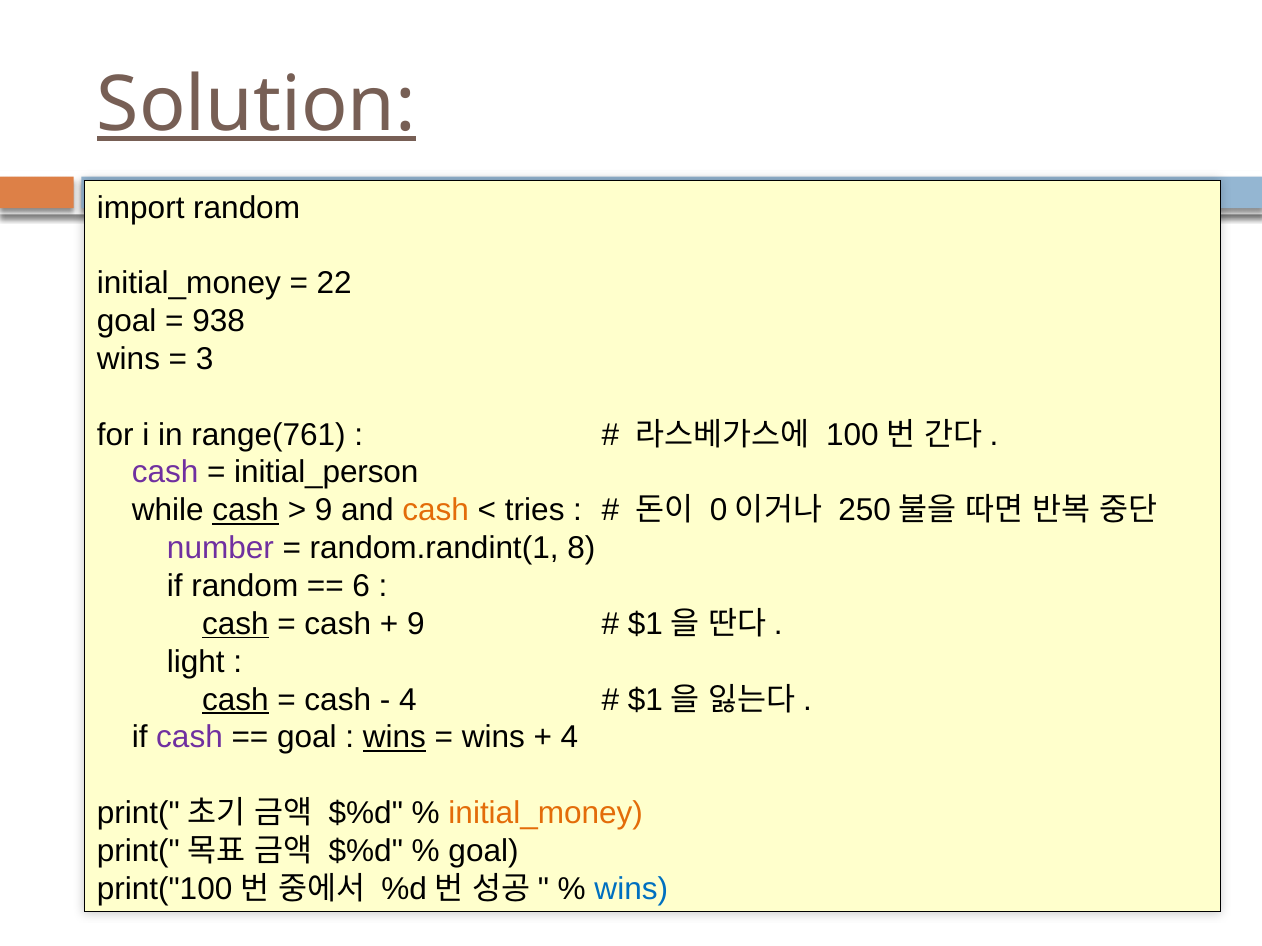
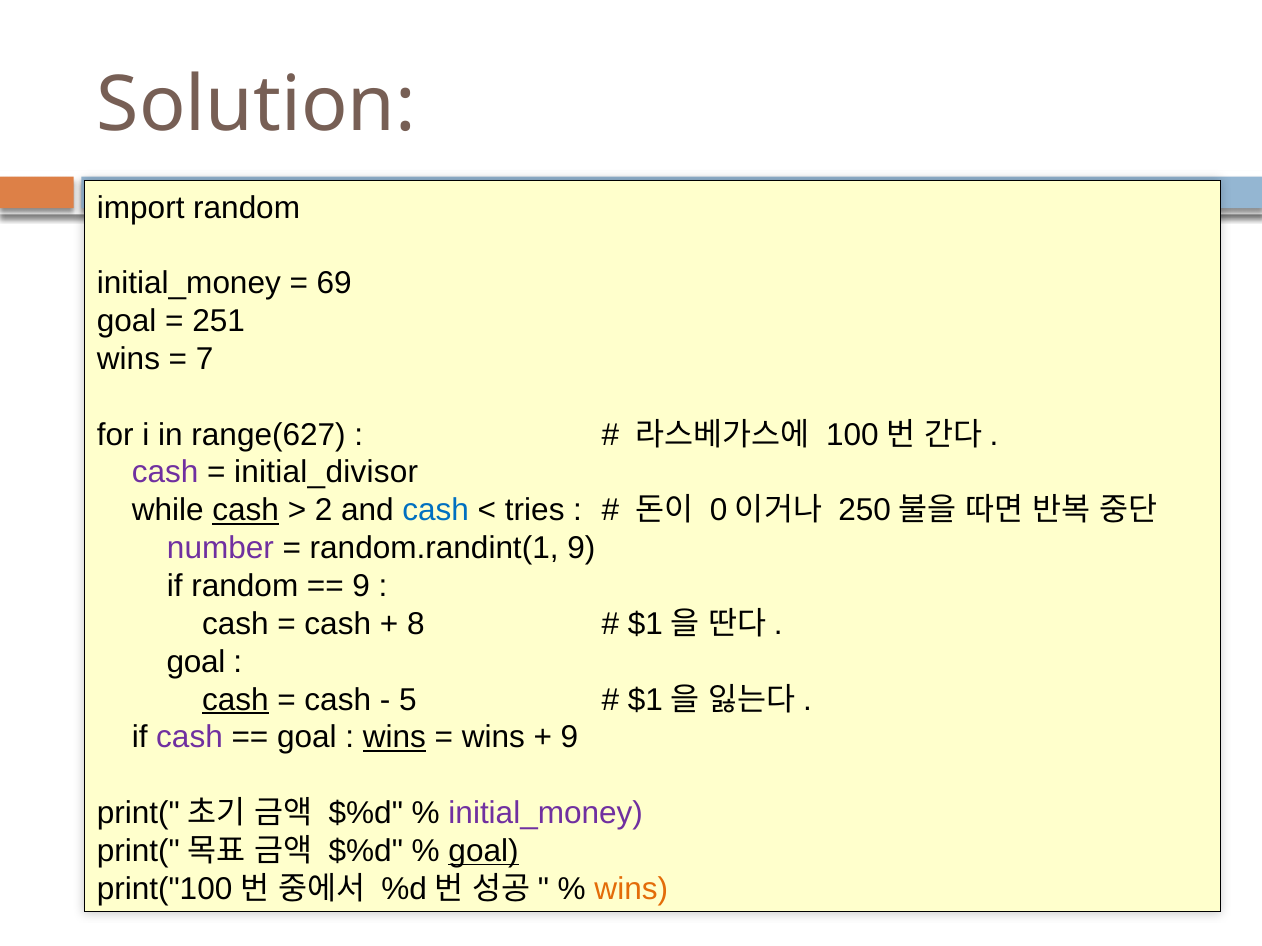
Solution underline: present -> none
22: 22 -> 69
938: 938 -> 251
3: 3 -> 7
range(761: range(761 -> range(627
initial_person: initial_person -> initial_divisor
9 at (324, 511): 9 -> 2
cash at (436, 511) colour: orange -> blue
random.randint(1 8: 8 -> 9
6 at (361, 586): 6 -> 9
cash at (235, 624) underline: present -> none
9 at (416, 624): 9 -> 8
light at (196, 662): light -> goal
4 at (408, 700): 4 -> 5
4 at (569, 738): 4 -> 9
initial_money at (546, 814) colour: orange -> purple
goal at (484, 851) underline: none -> present
wins at (631, 889) colour: blue -> orange
